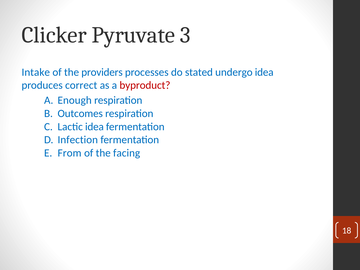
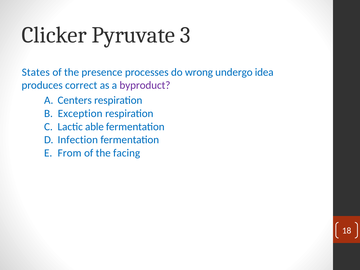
Intake: Intake -> States
providers: providers -> presence
stated: stated -> wrong
byproduct colour: red -> purple
Enough: Enough -> Centers
Outcomes: Outcomes -> Exception
Lactic idea: idea -> able
